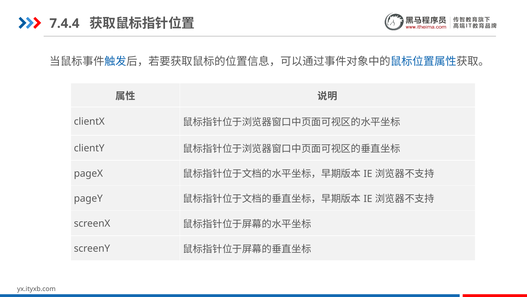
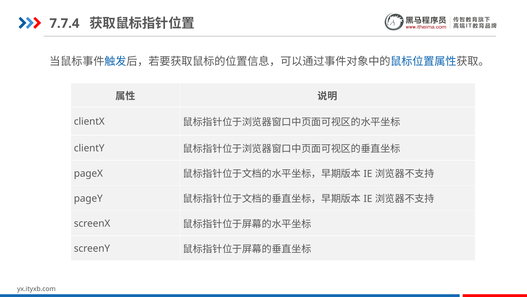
7.4.4: 7.4.4 -> 7.7.4
